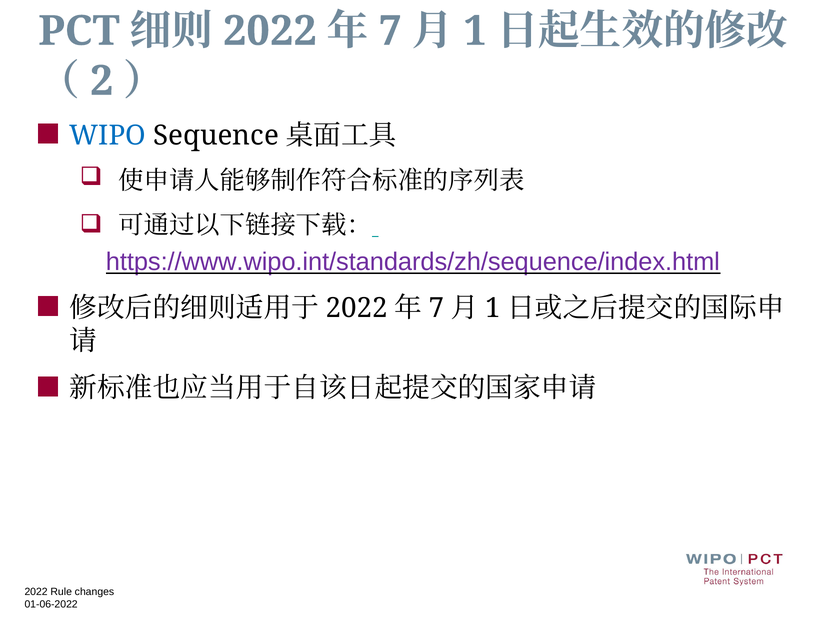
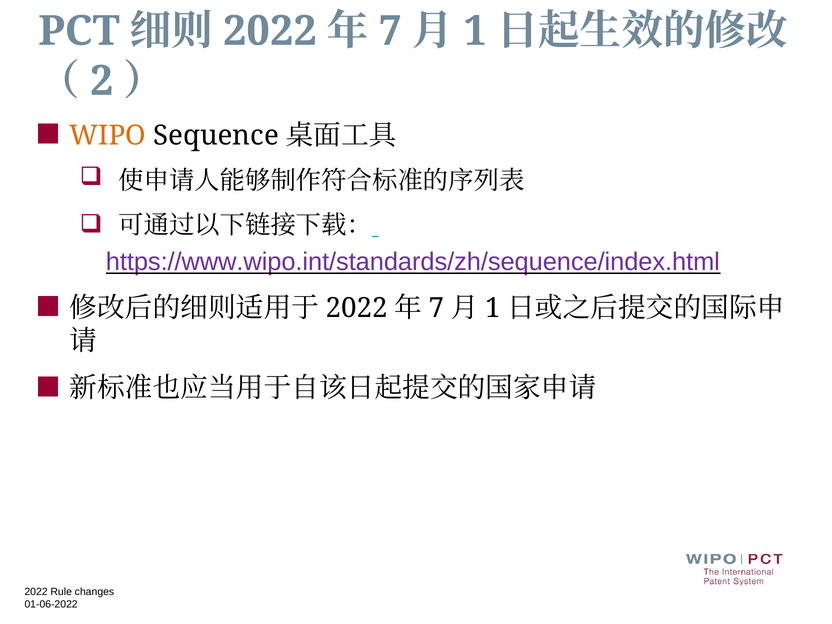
WIPO colour: blue -> orange
